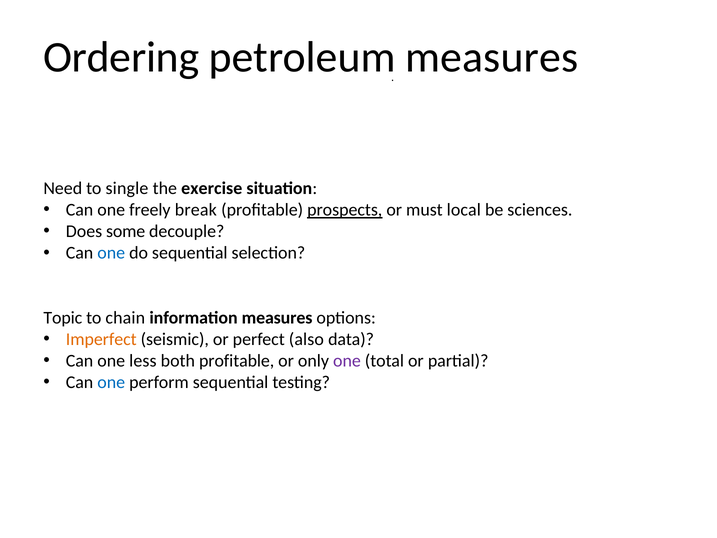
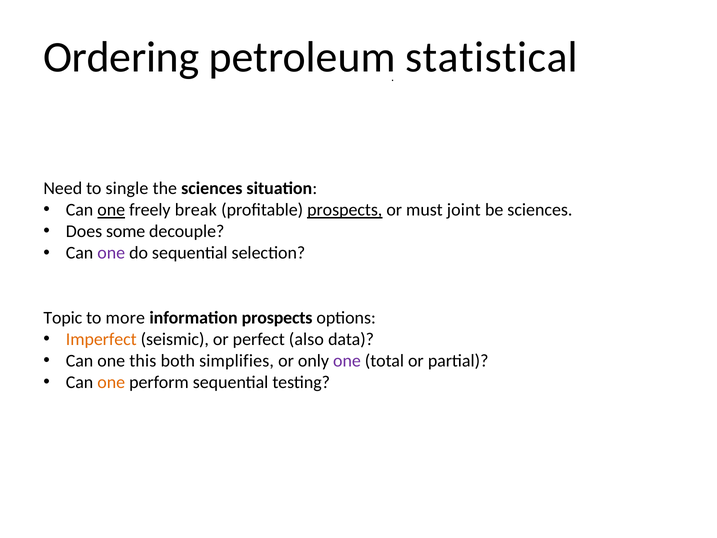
measures at (492, 57): measures -> statistical
the exercise: exercise -> sciences
one at (111, 210) underline: none -> present
local: local -> joint
one at (111, 253) colour: blue -> purple
chain: chain -> more
information measures: measures -> prospects
less: less -> this
both profitable: profitable -> simplifies
one at (111, 382) colour: blue -> orange
